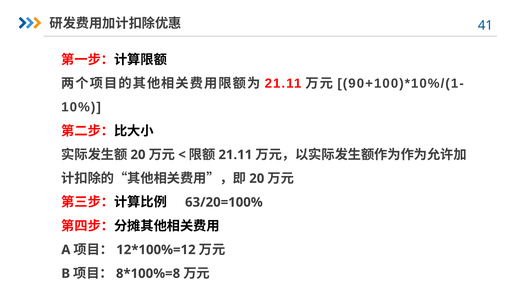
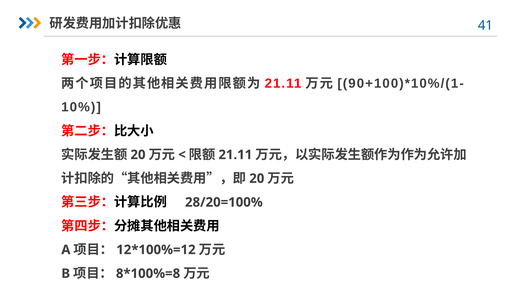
63/20=100%: 63/20=100% -> 28/20=100%
